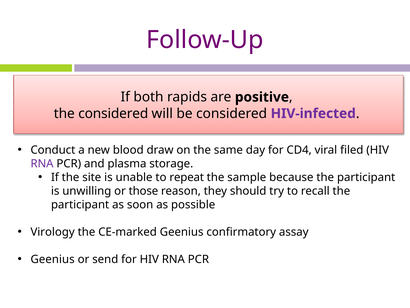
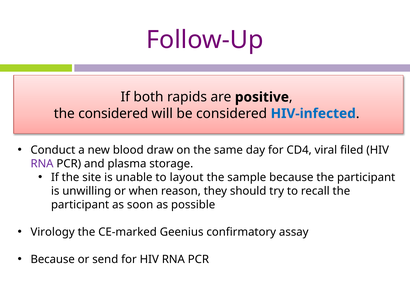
HIV-infected colour: purple -> blue
repeat: repeat -> layout
those: those -> when
Geenius at (53, 259): Geenius -> Because
